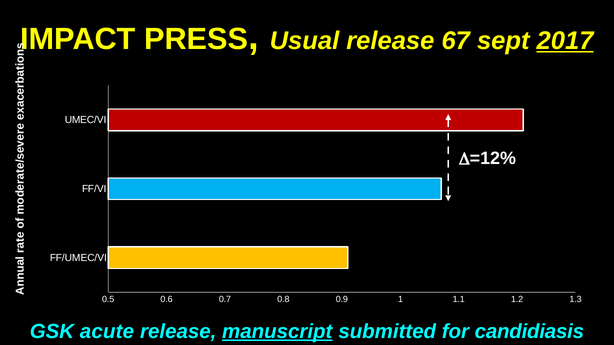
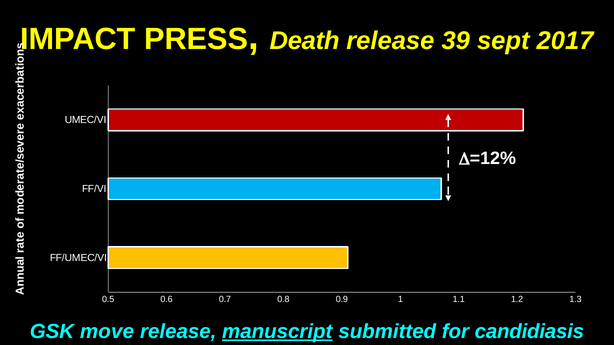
Usual: Usual -> Death
67: 67 -> 39
2017 underline: present -> none
acute: acute -> move
